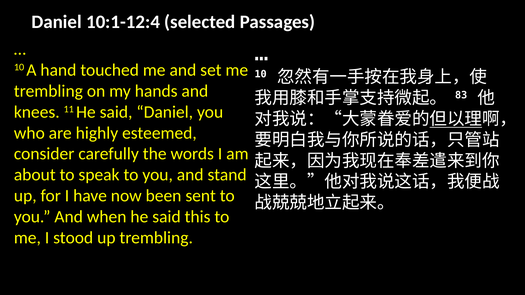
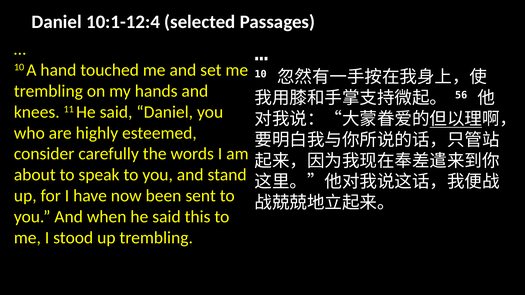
83: 83 -> 56
